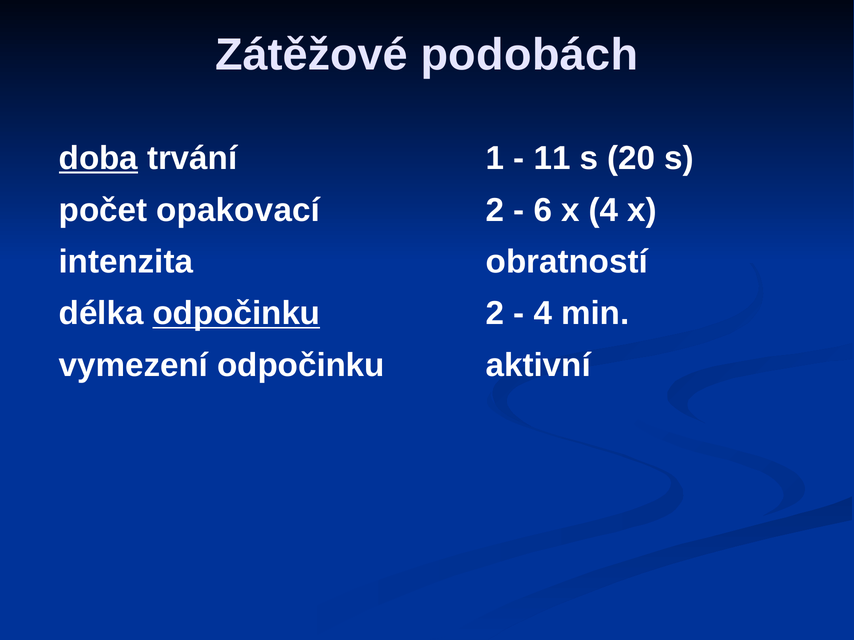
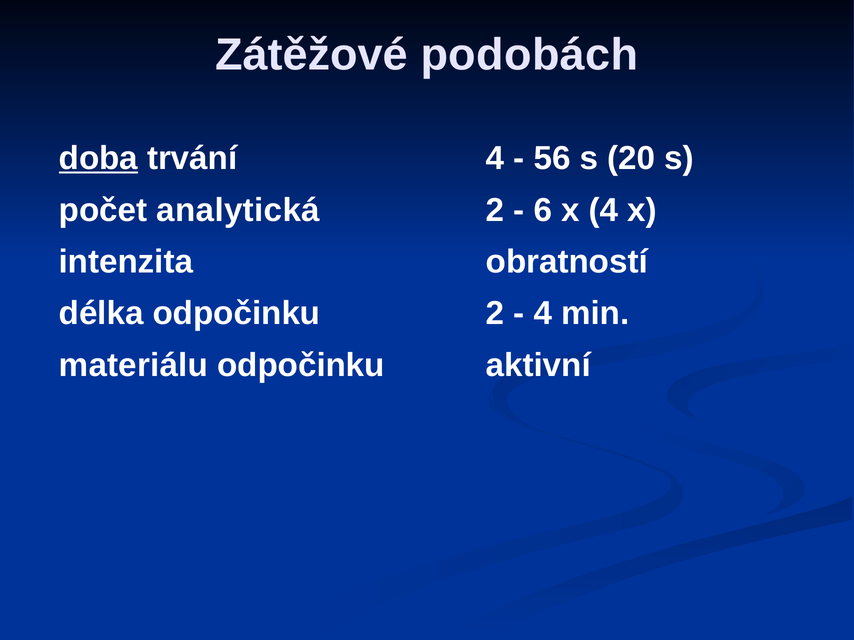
trvání 1: 1 -> 4
11: 11 -> 56
opakovací: opakovací -> analytická
odpočinku at (236, 314) underline: present -> none
vymezení: vymezení -> materiálu
